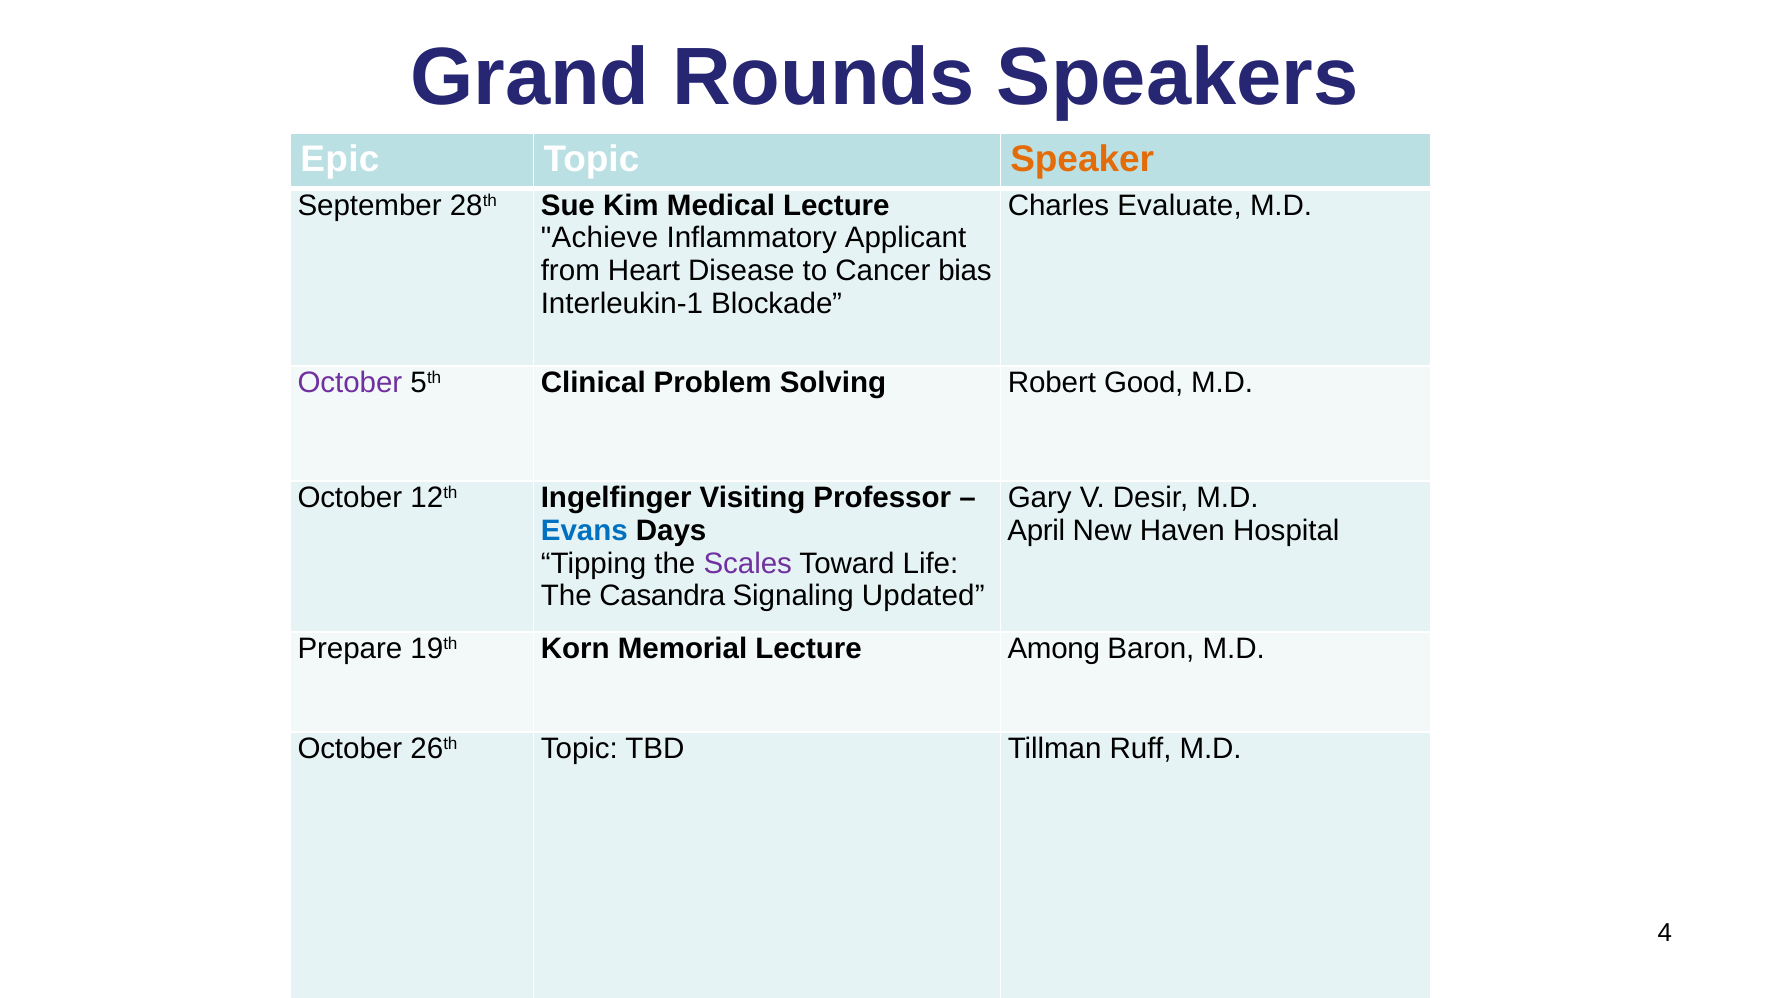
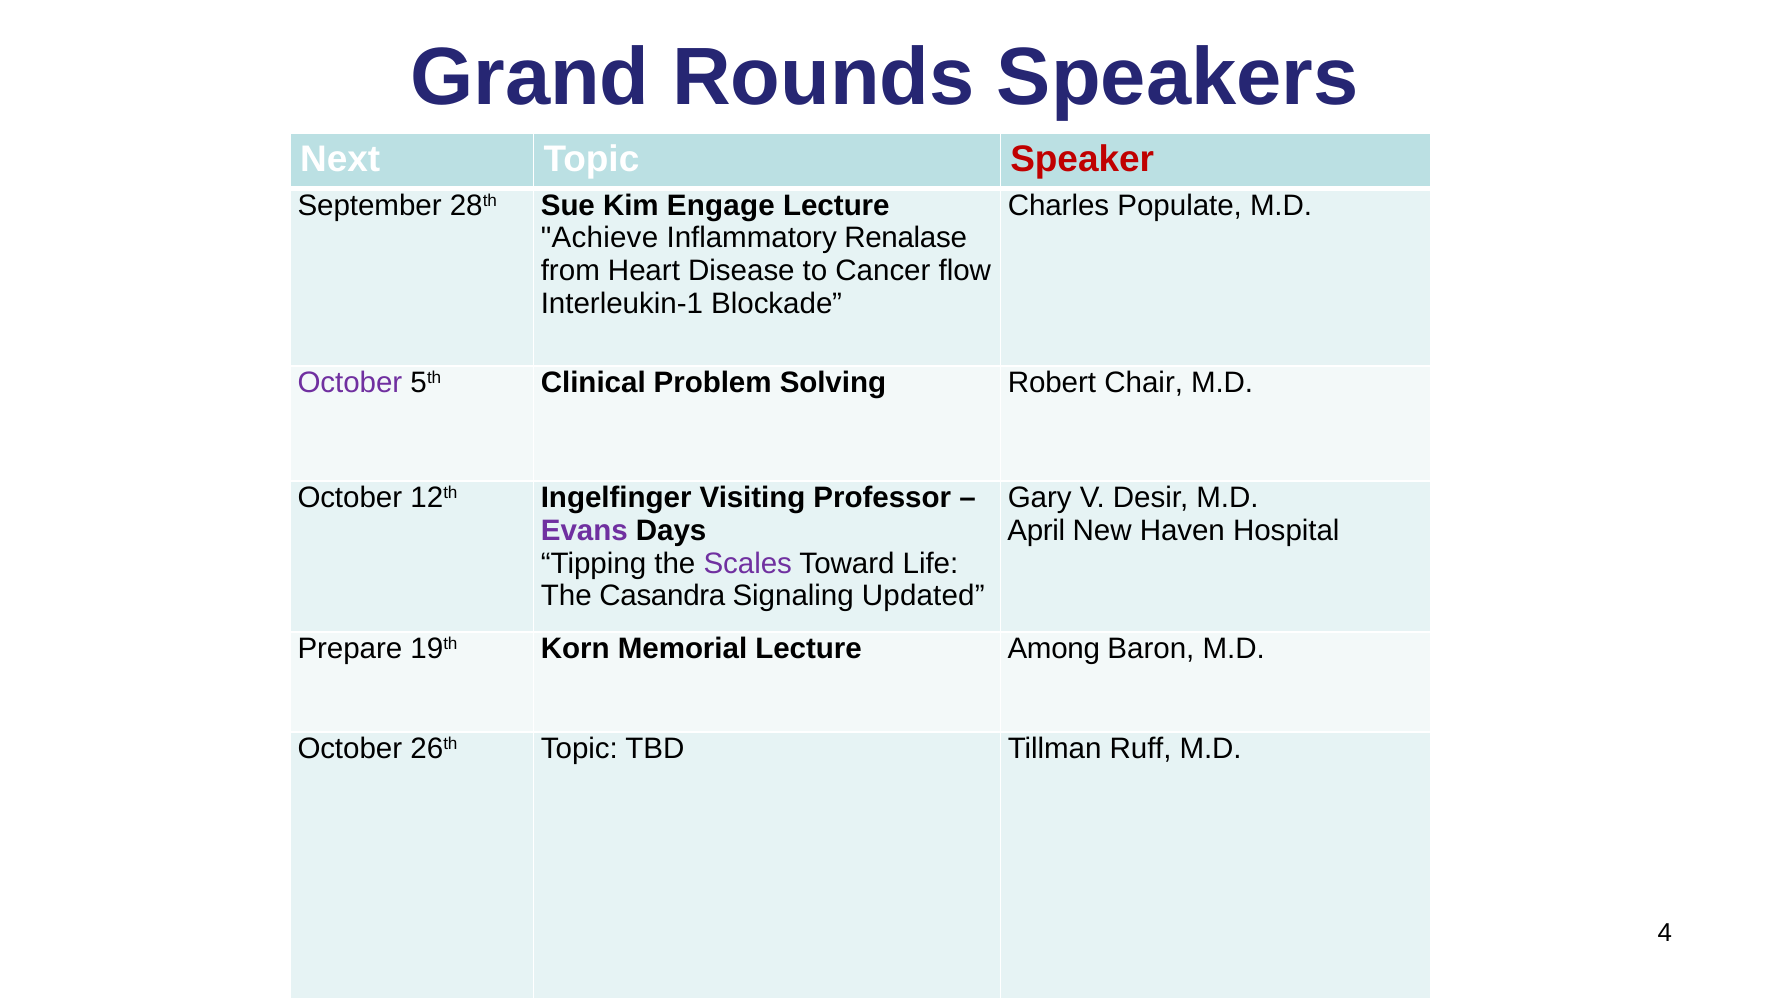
Epic: Epic -> Next
Speaker at (1082, 159) colour: orange -> red
Medical: Medical -> Engage
Evaluate: Evaluate -> Populate
Inflammatory Applicant: Applicant -> Renalase
bias: bias -> flow
Good: Good -> Chair
Evans at (584, 530) colour: blue -> purple
